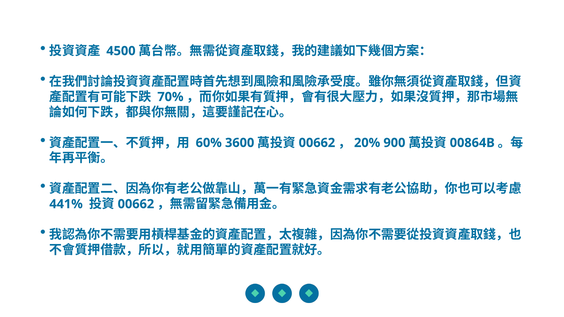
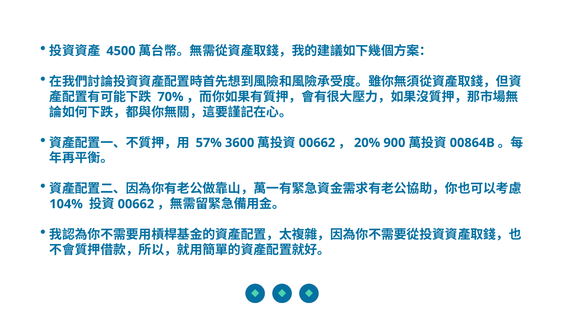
60%: 60% -> 57%
441%: 441% -> 104%
